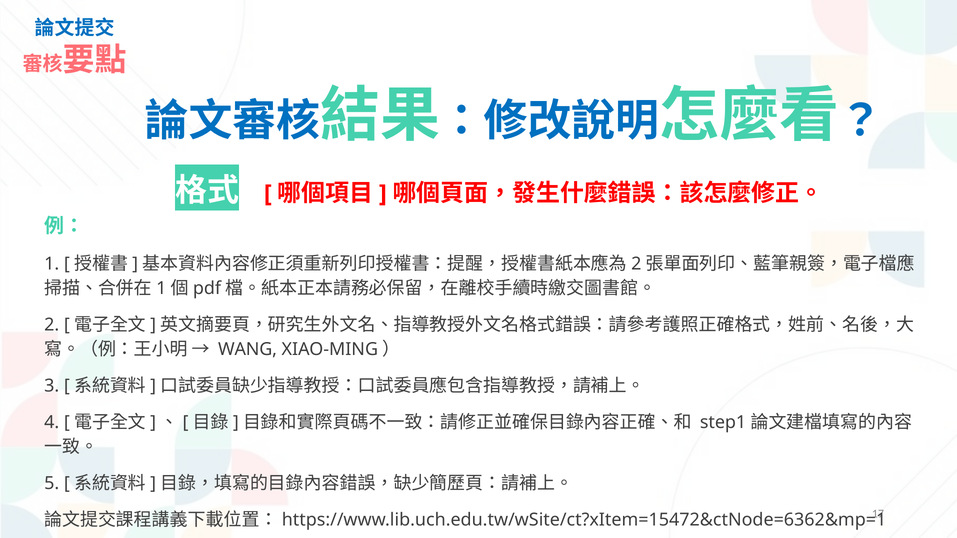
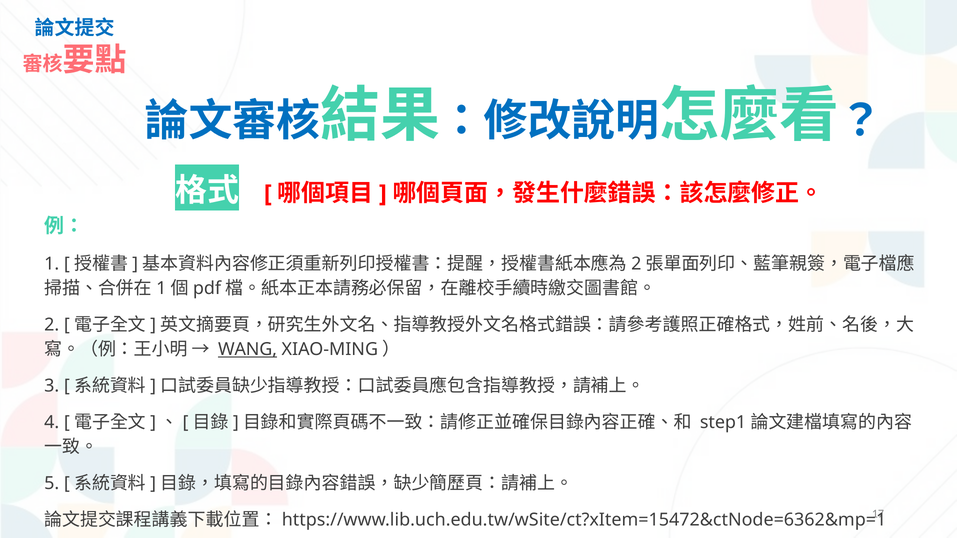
WANG underline: none -> present
